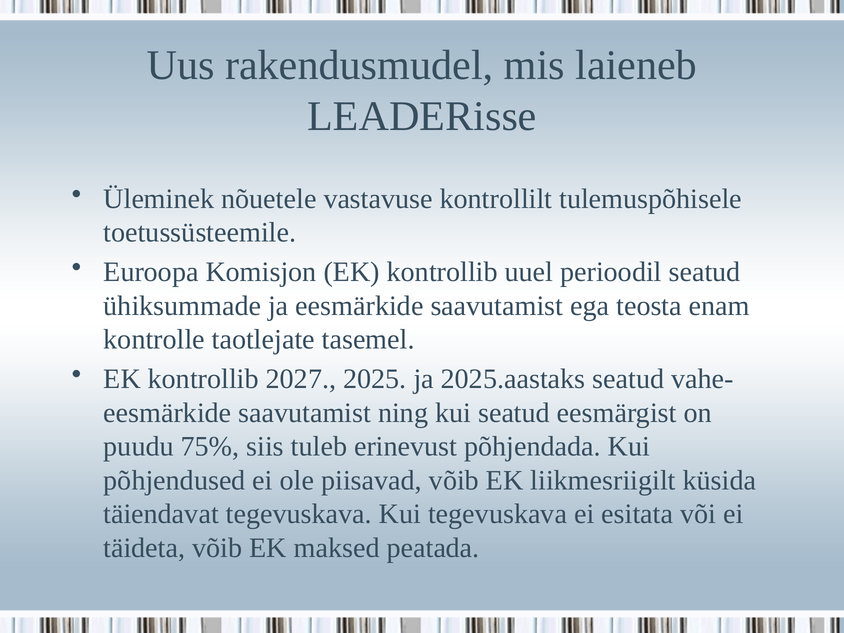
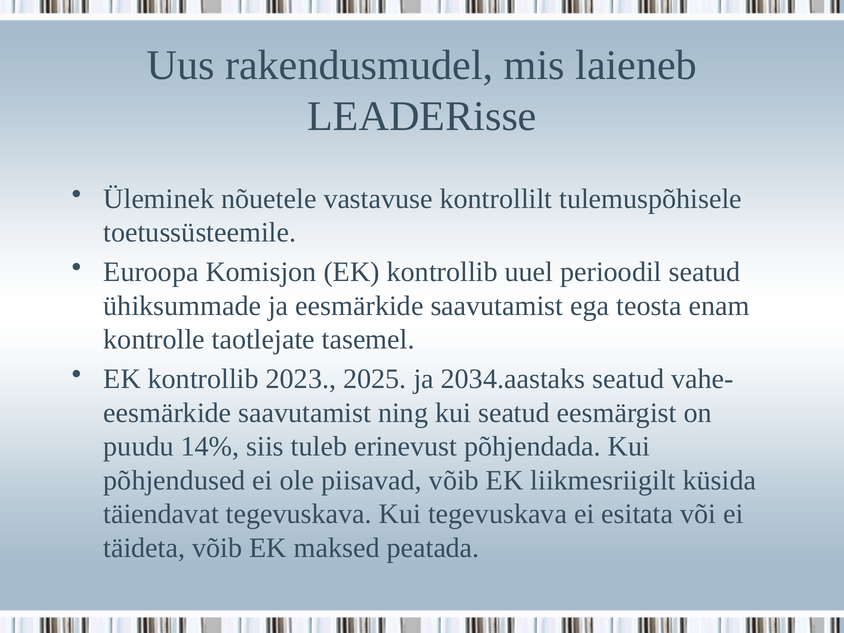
2027: 2027 -> 2023
2025.aastaks: 2025.aastaks -> 2034.aastaks
75%: 75% -> 14%
